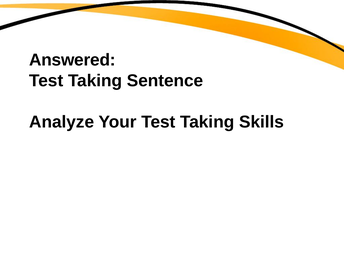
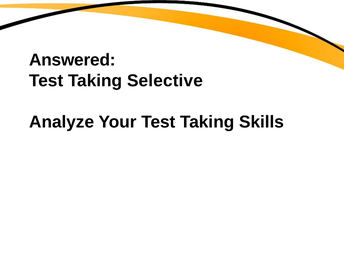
Sentence: Sentence -> Selective
